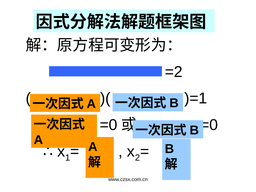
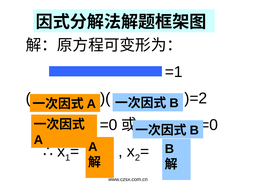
=2: =2 -> =1
)=1: )=1 -> )=2
